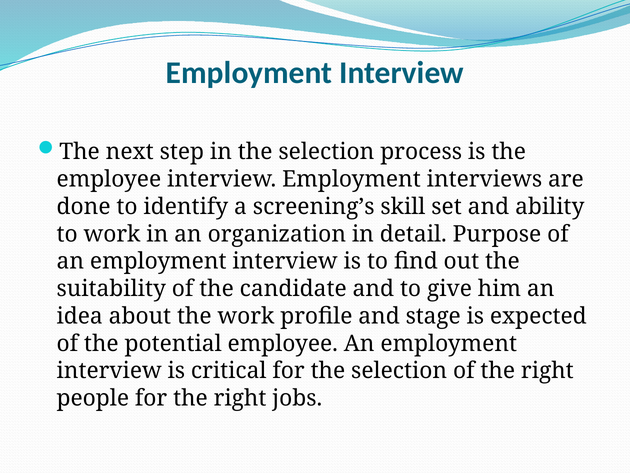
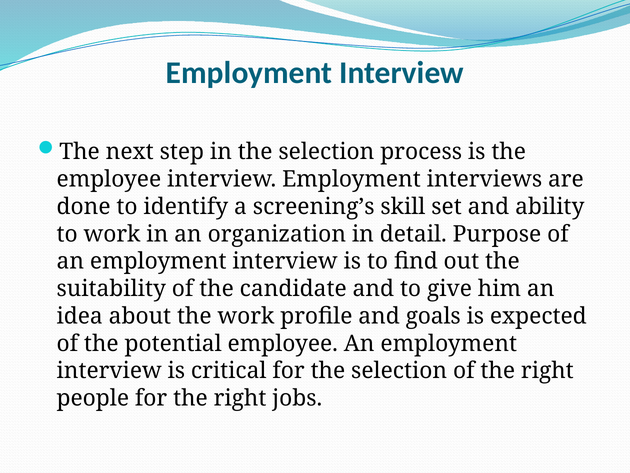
stage: stage -> goals
